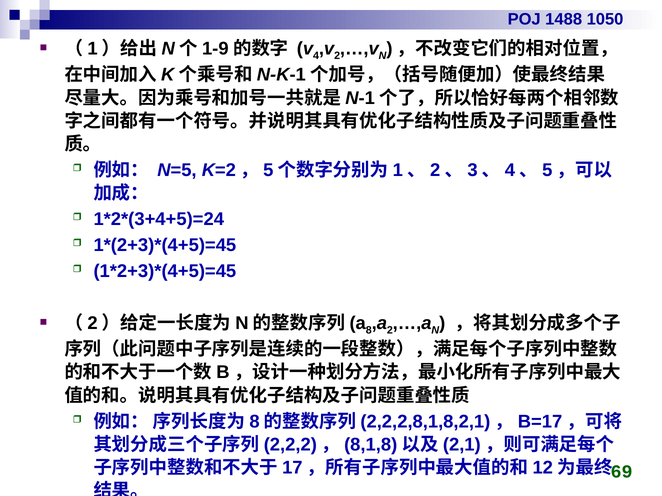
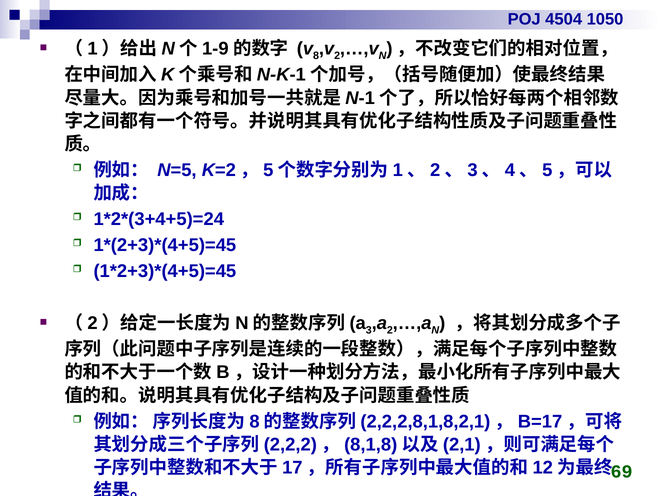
1488: 1488 -> 4504
4: 4 -> 8
8: 8 -> 3
